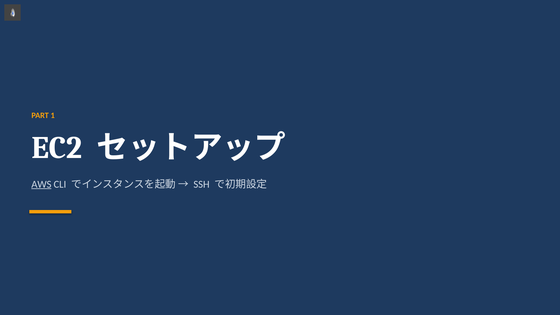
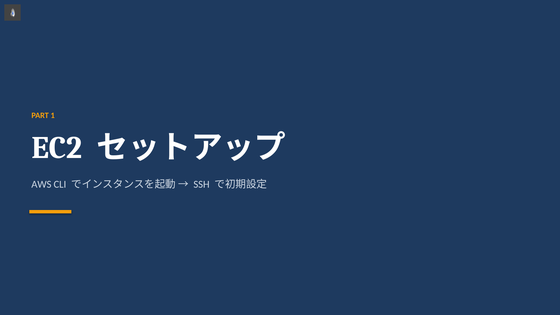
AWS underline: present -> none
